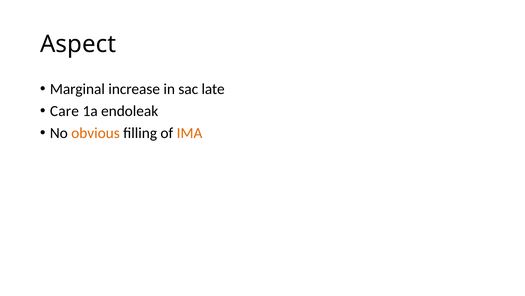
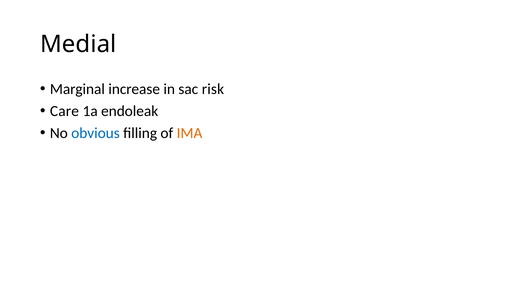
Aspect: Aspect -> Medial
late: late -> risk
obvious colour: orange -> blue
